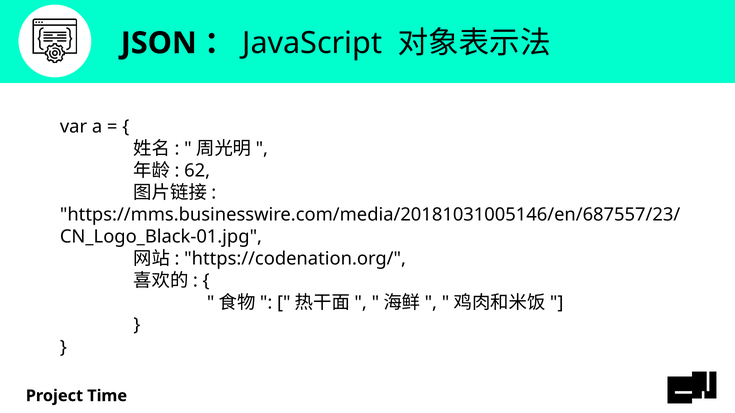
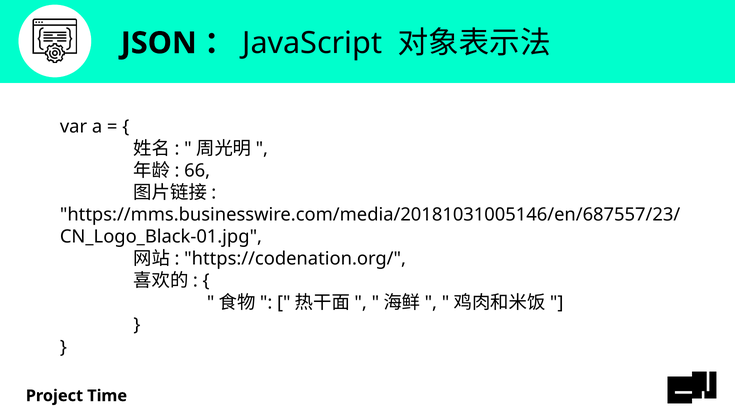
62: 62 -> 66
